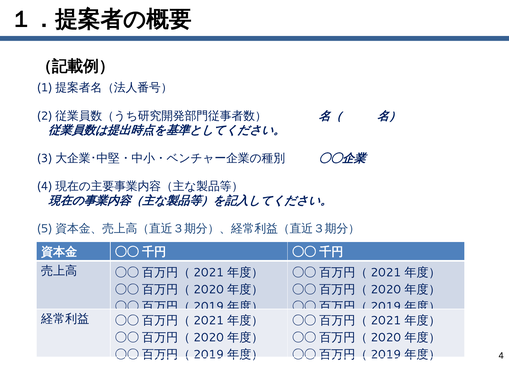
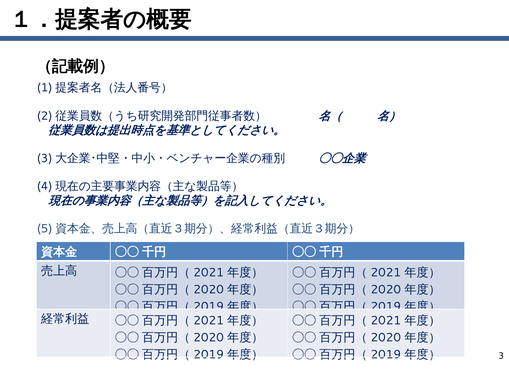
4: 4 -> 3
